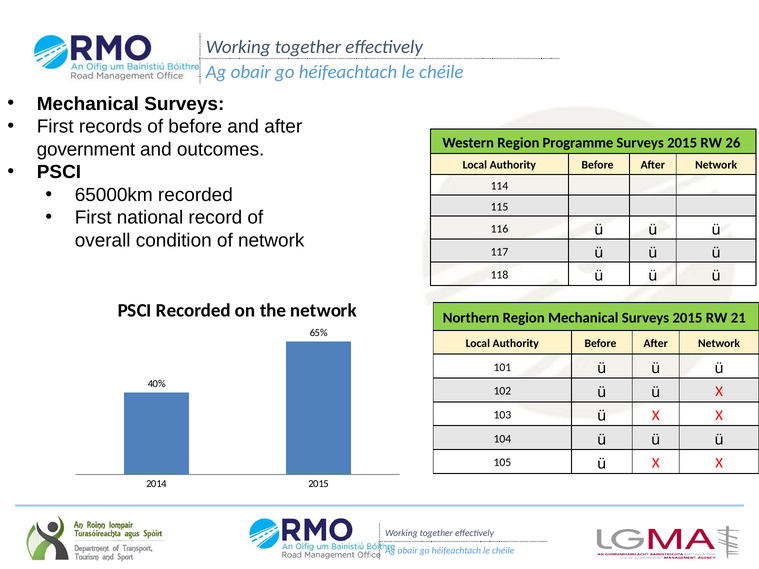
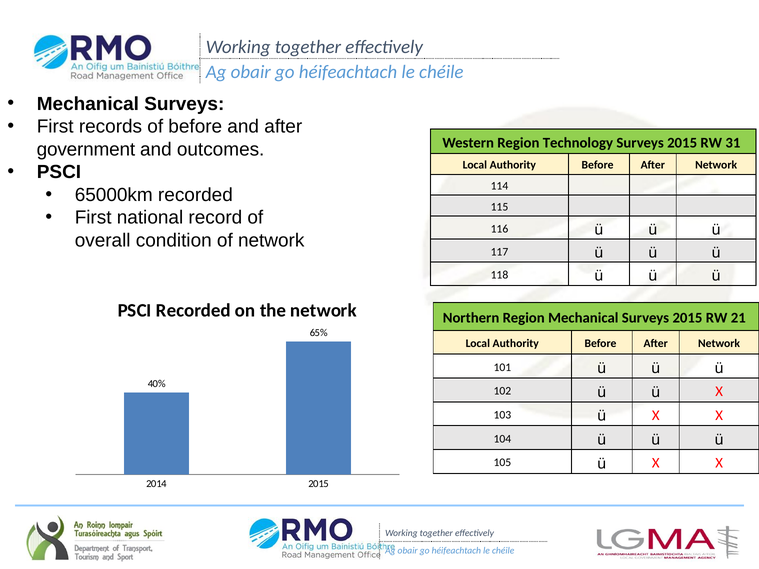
Programme: Programme -> Technology
26: 26 -> 31
